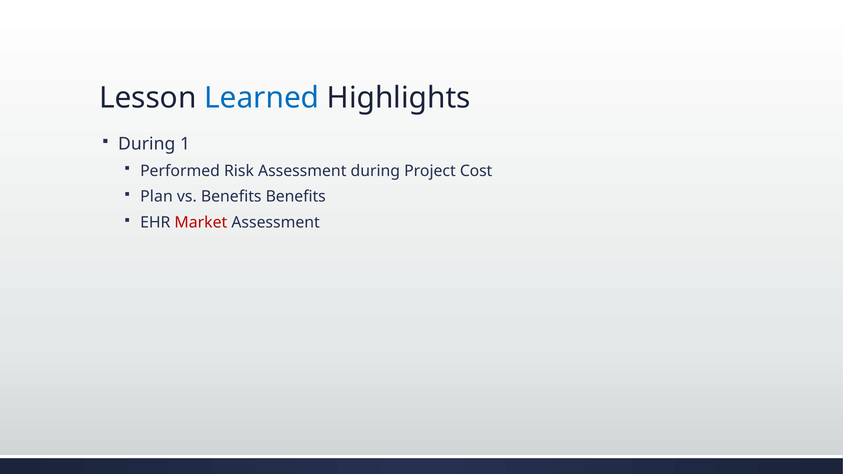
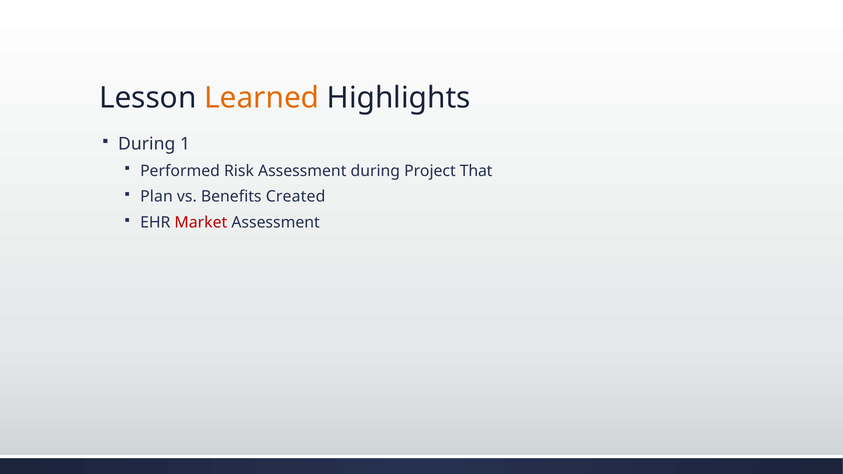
Learned colour: blue -> orange
Cost: Cost -> That
Benefits Benefits: Benefits -> Created
